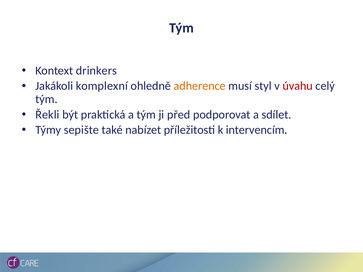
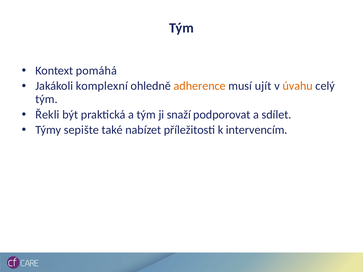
drinkers: drinkers -> pomáhá
styl: styl -> ujít
úvahu colour: red -> orange
před: před -> snaží
